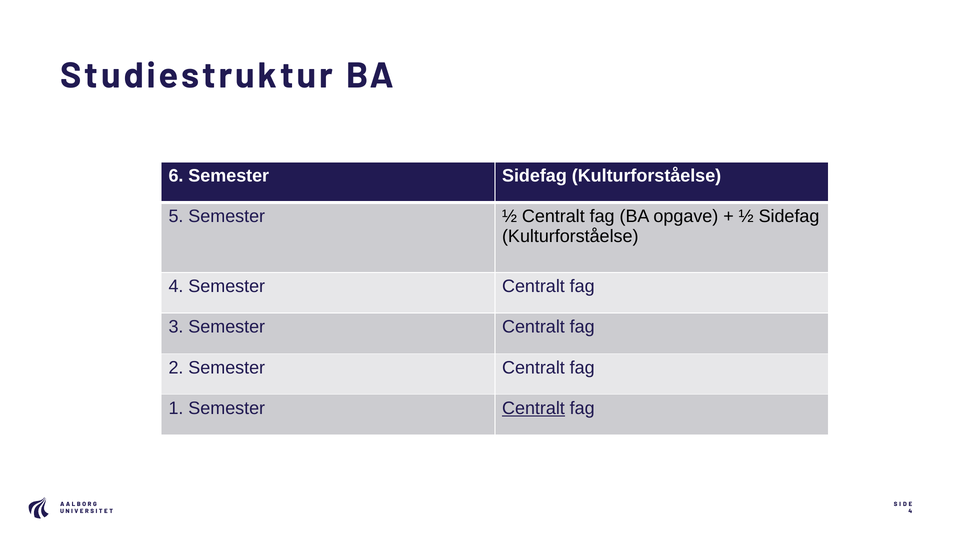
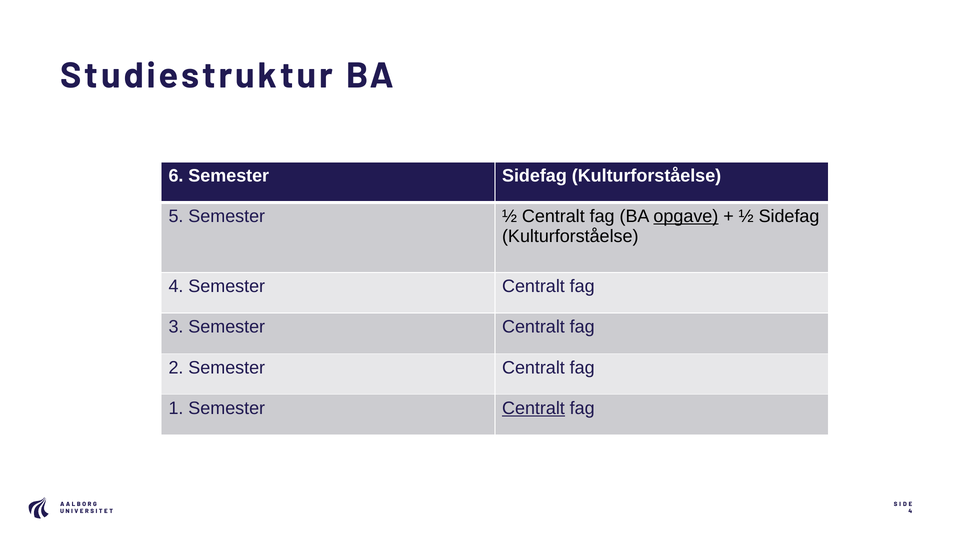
opgave underline: none -> present
